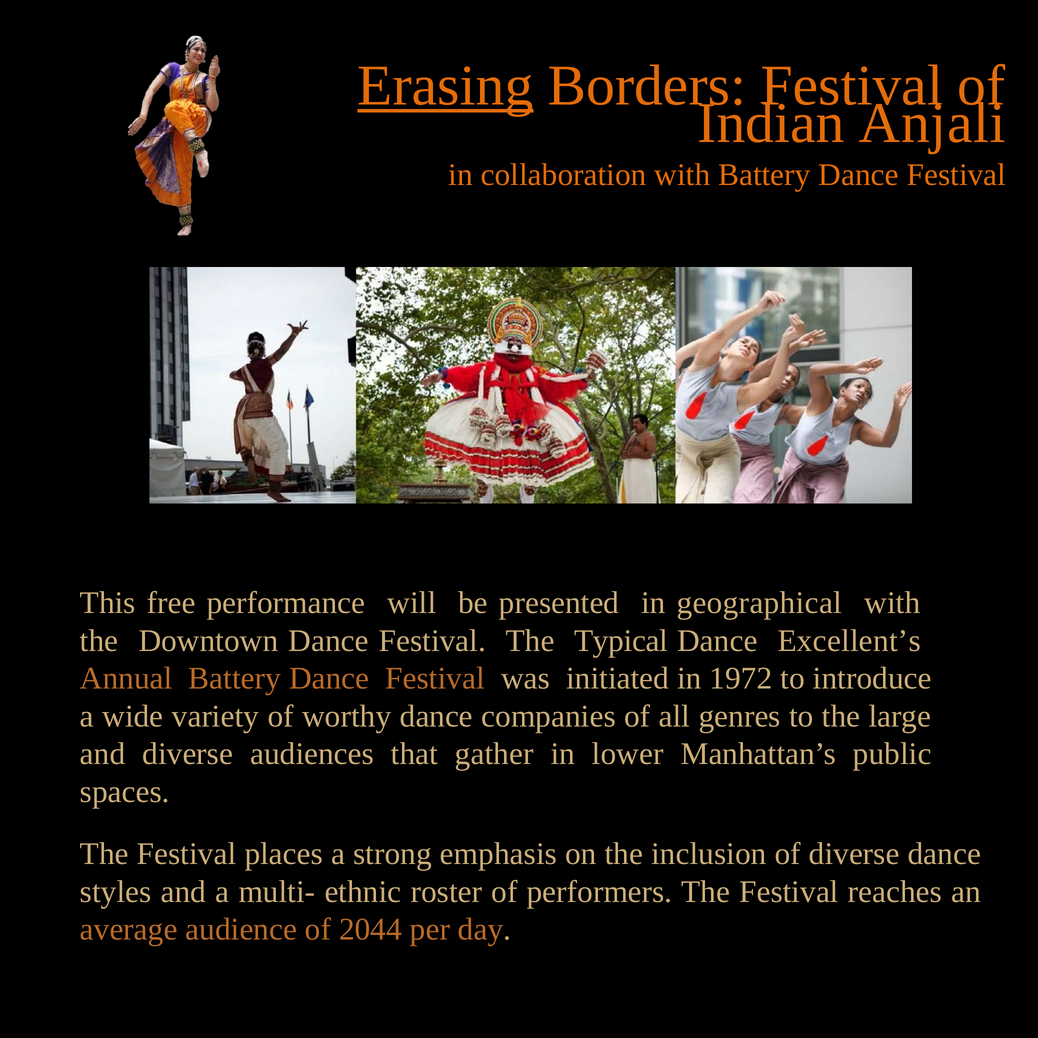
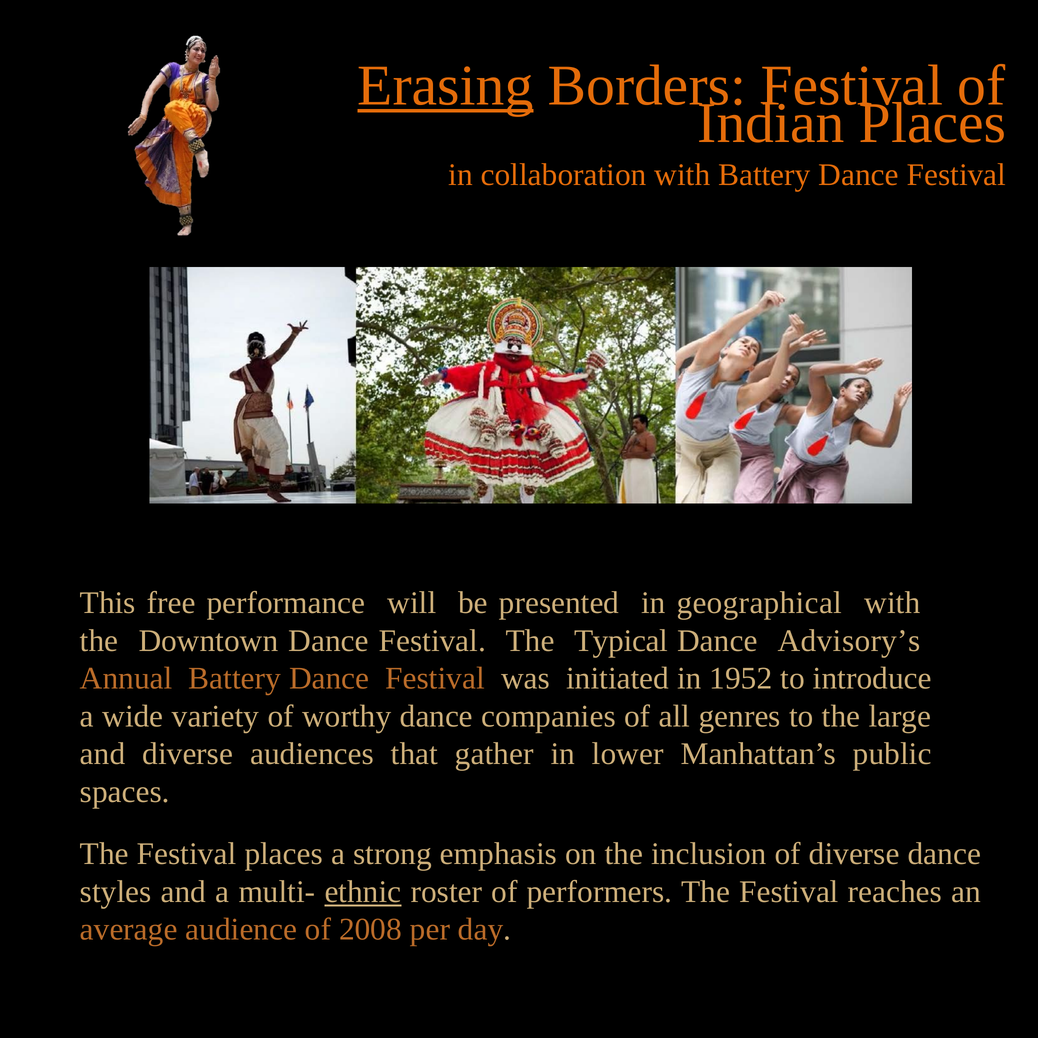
Indian Anjali: Anjali -> Places
Excellent’s: Excellent’s -> Advisory’s
1972: 1972 -> 1952
ethnic underline: none -> present
2044: 2044 -> 2008
